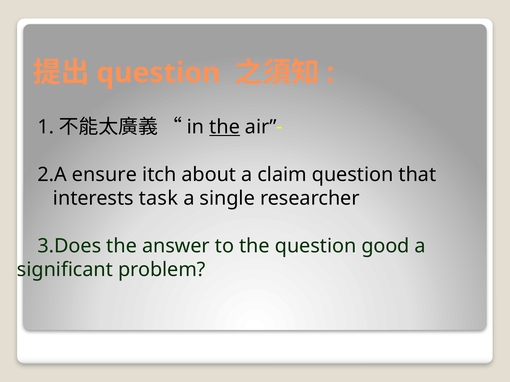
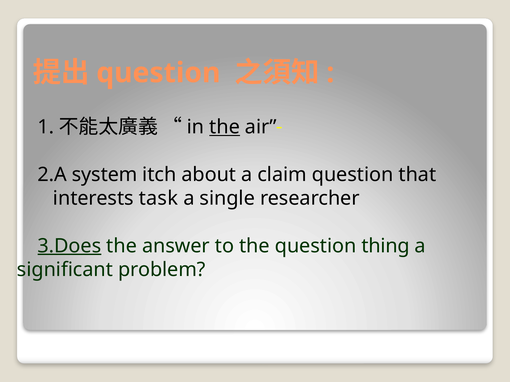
ensure: ensure -> system
3.Does underline: none -> present
good: good -> thing
